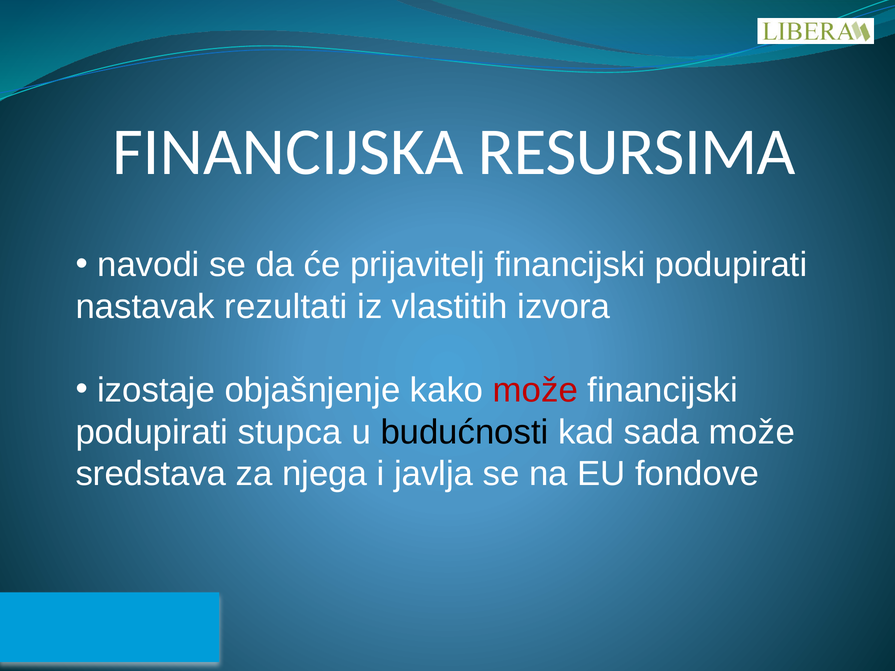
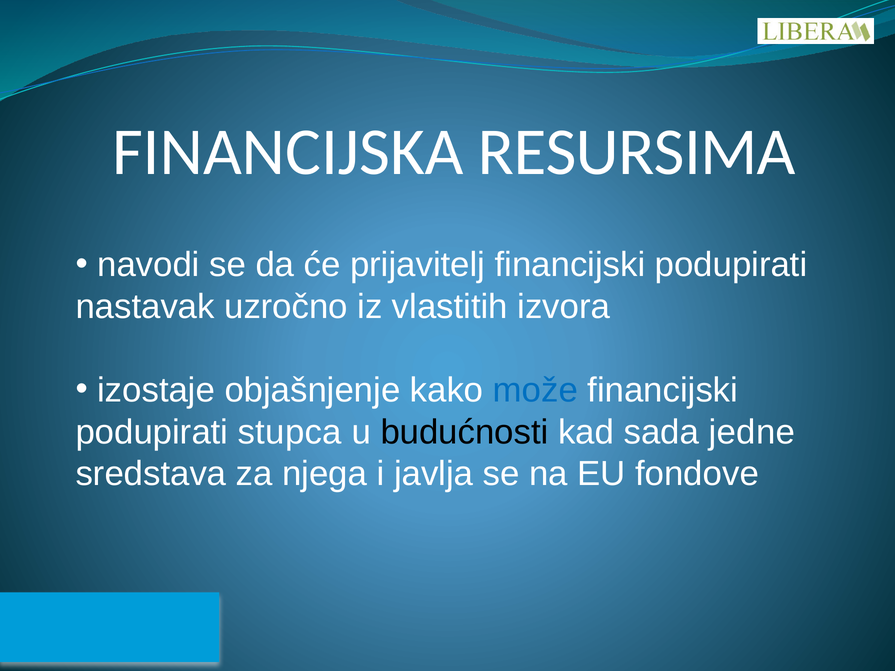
rezultati: rezultati -> uzročno
može at (535, 390) colour: red -> blue
sada može: može -> jedne
